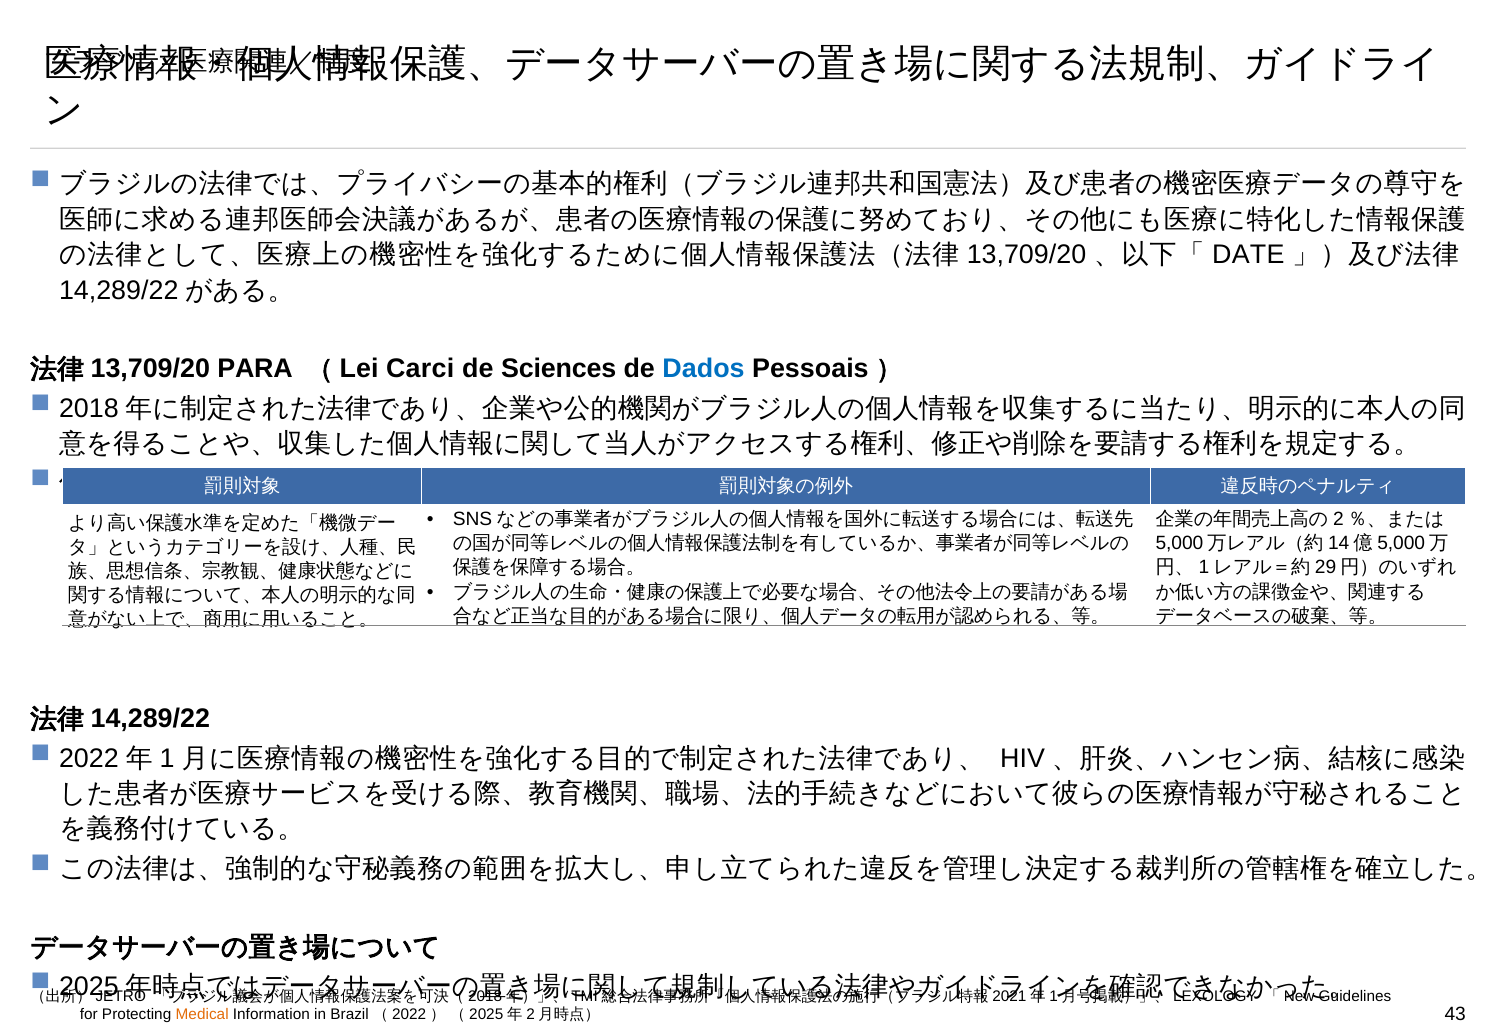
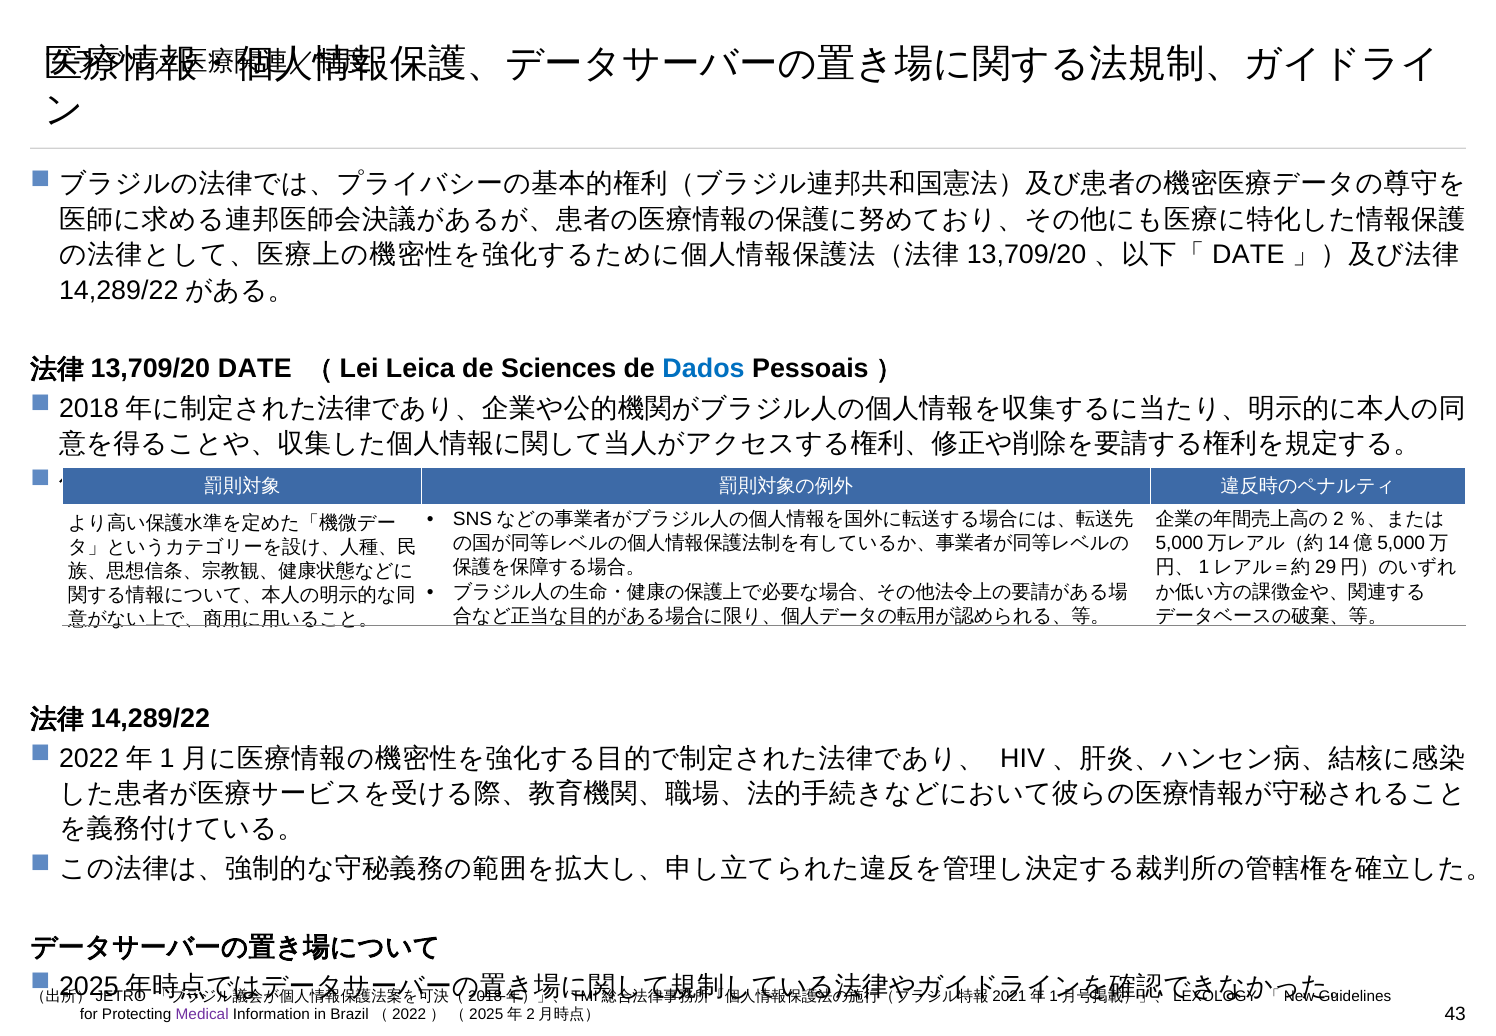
PARA at (255, 369): PARA -> DATE
Carci: Carci -> Leica
Medical colour: orange -> purple
